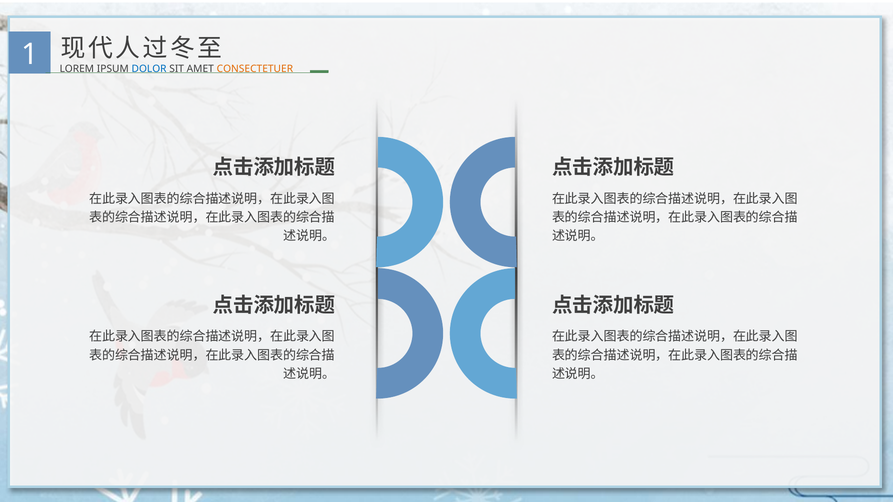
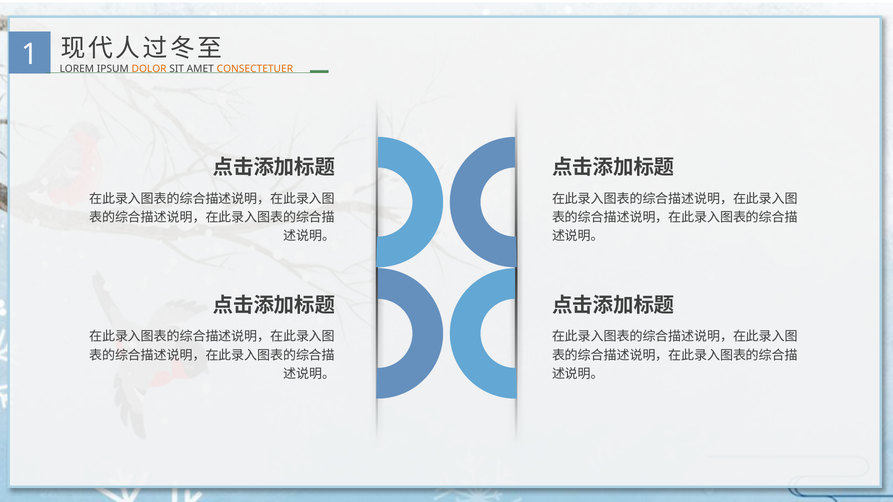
DOLOR colour: blue -> orange
